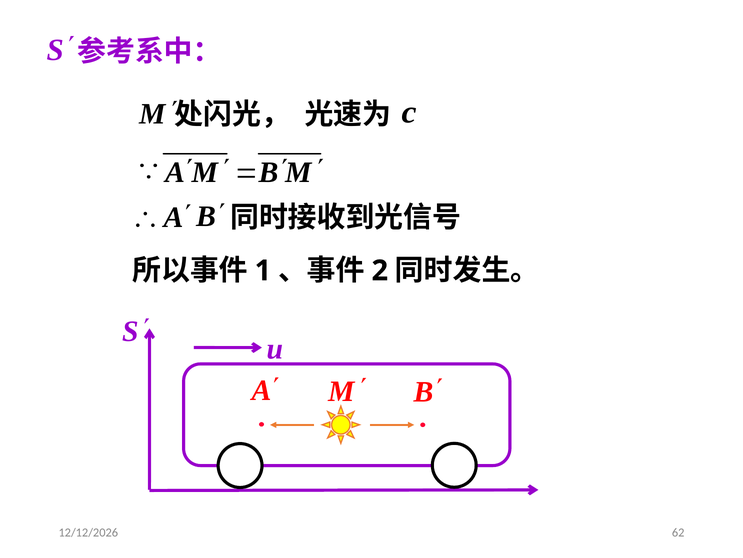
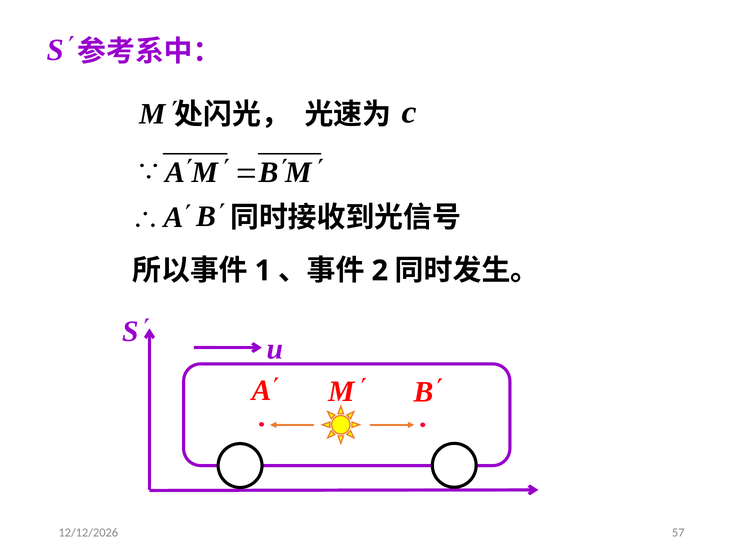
62: 62 -> 57
